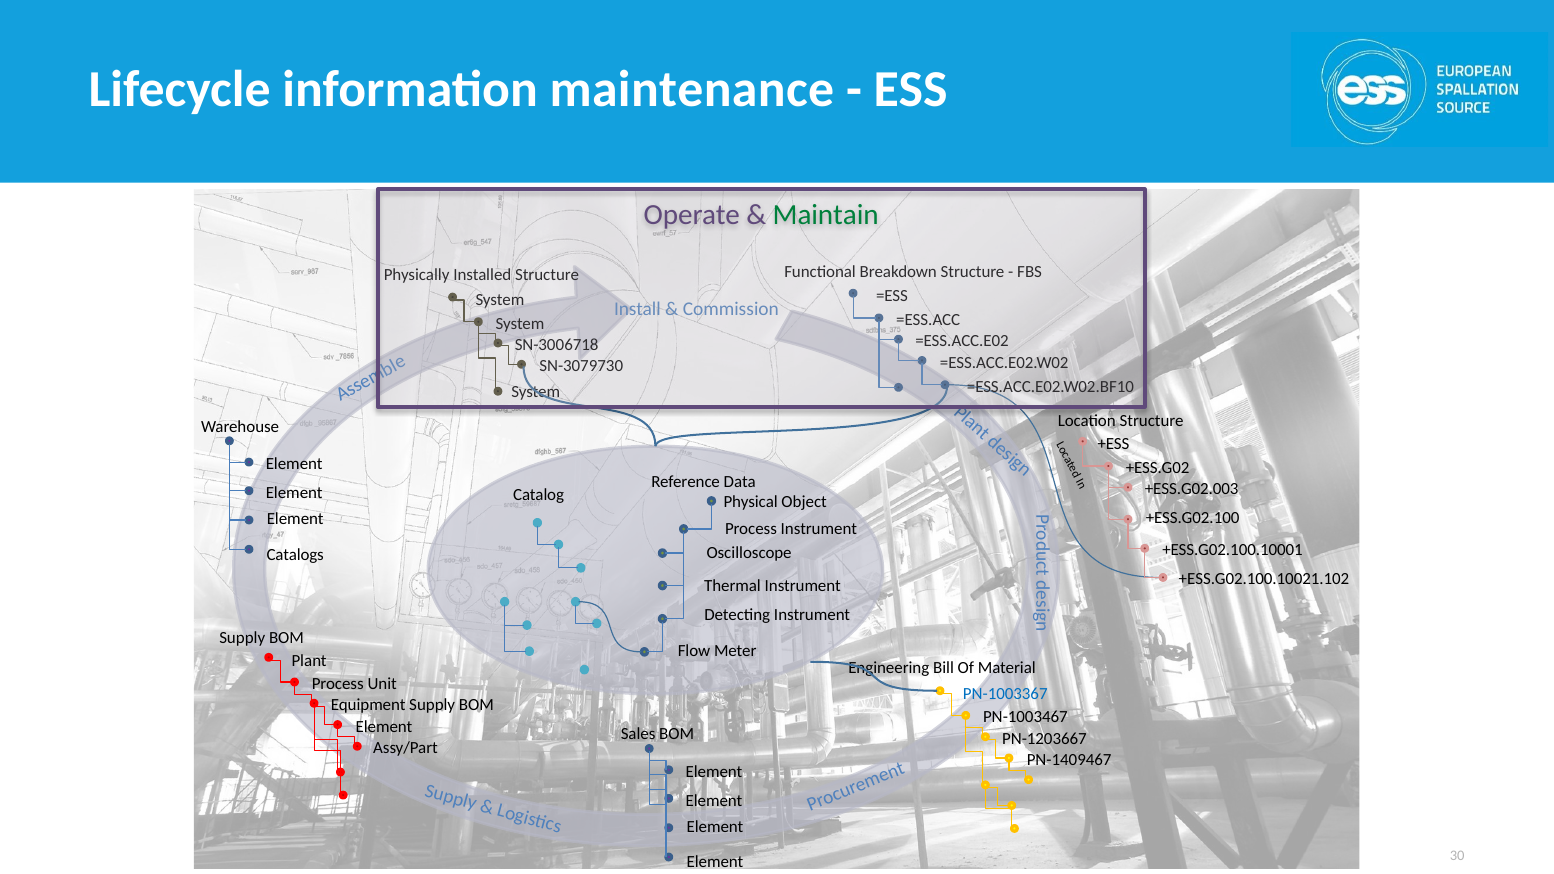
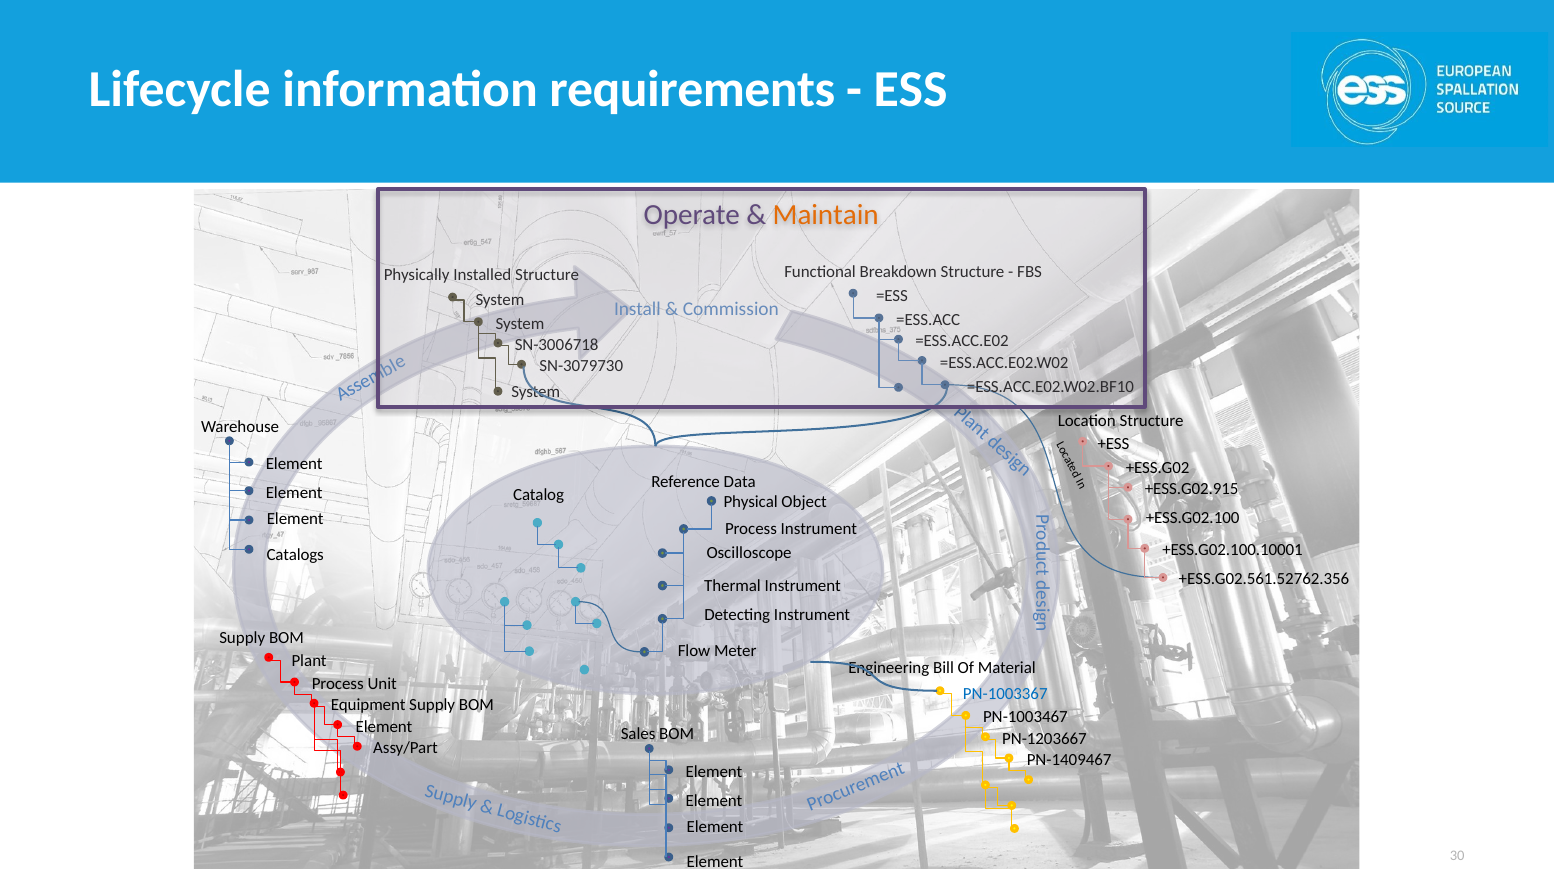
maintenance: maintenance -> requirements
Maintain colour: green -> orange
+ESS.G02.003: +ESS.G02.003 -> +ESS.G02.915
+ESS.G02.100.10021.102: +ESS.G02.100.10021.102 -> +ESS.G02.561.52762.356
